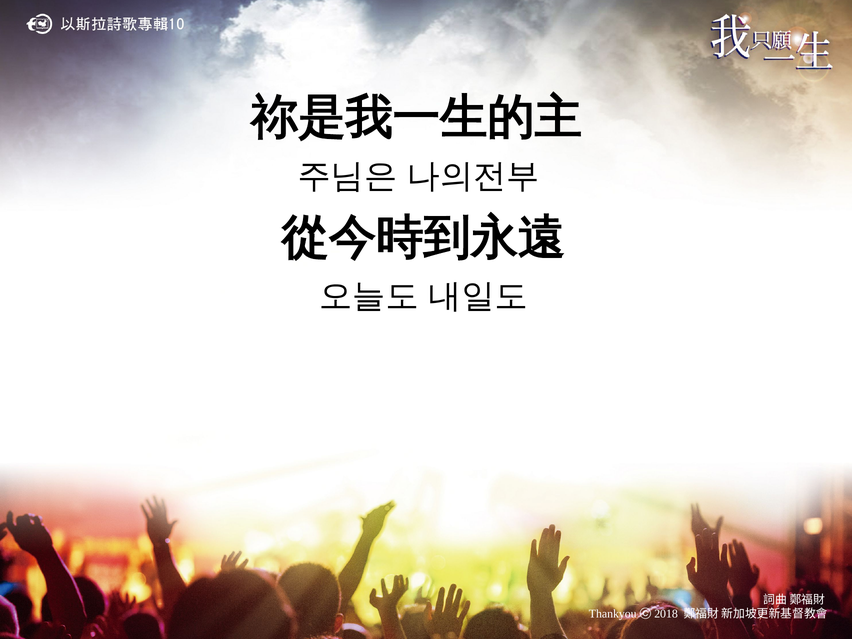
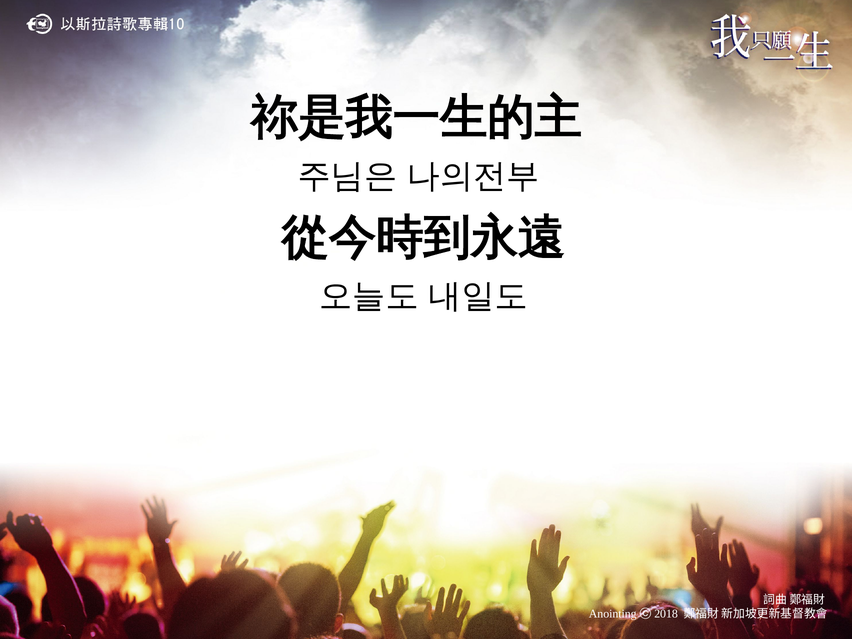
Thankyou: Thankyou -> Anointing
